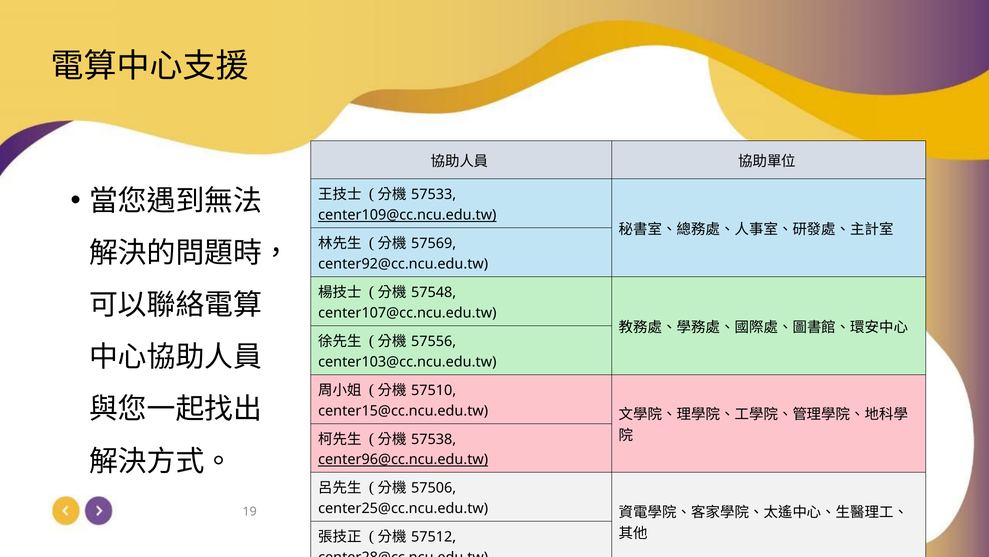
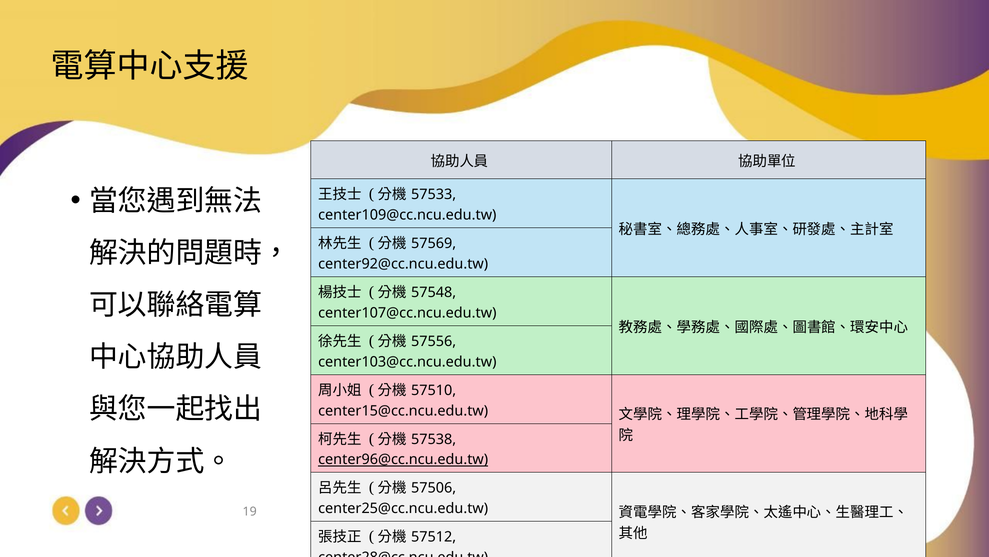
center109@cc.ncu.edu.tw underline: present -> none
